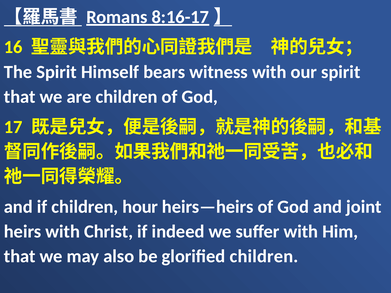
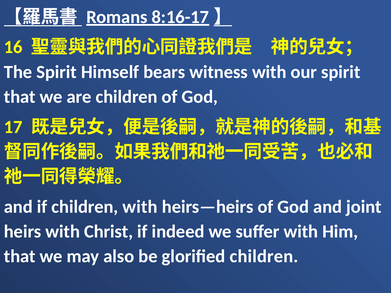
children hour: hour -> with
